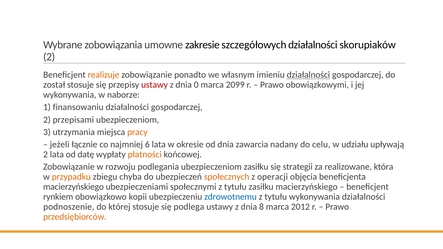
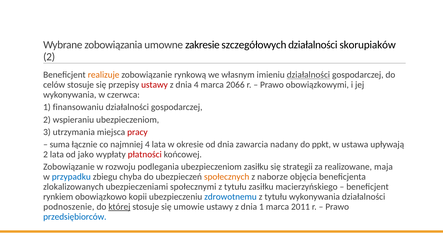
ponadto: ponadto -> rynkową
został: został -> celów
dnia 0: 0 -> 4
2099: 2099 -> 2066
naborze: naborze -> czerwca
przepisami: przepisami -> wspieraniu
pracy colour: orange -> red
jeżeli: jeżeli -> suma
najmniej 6: 6 -> 4
celu: celu -> ppkt
udziału: udziału -> ustawa
datę: datę -> jako
płatności colour: orange -> red
która: która -> maja
przypadku colour: orange -> blue
operacji: operacji -> naborze
macierzyńskiego at (73, 187): macierzyńskiego -> zlokalizowanych
której underline: none -> present
podlega: podlega -> umowie
dnia 8: 8 -> 1
2012: 2012 -> 2011
przedsiębiorców colour: orange -> blue
